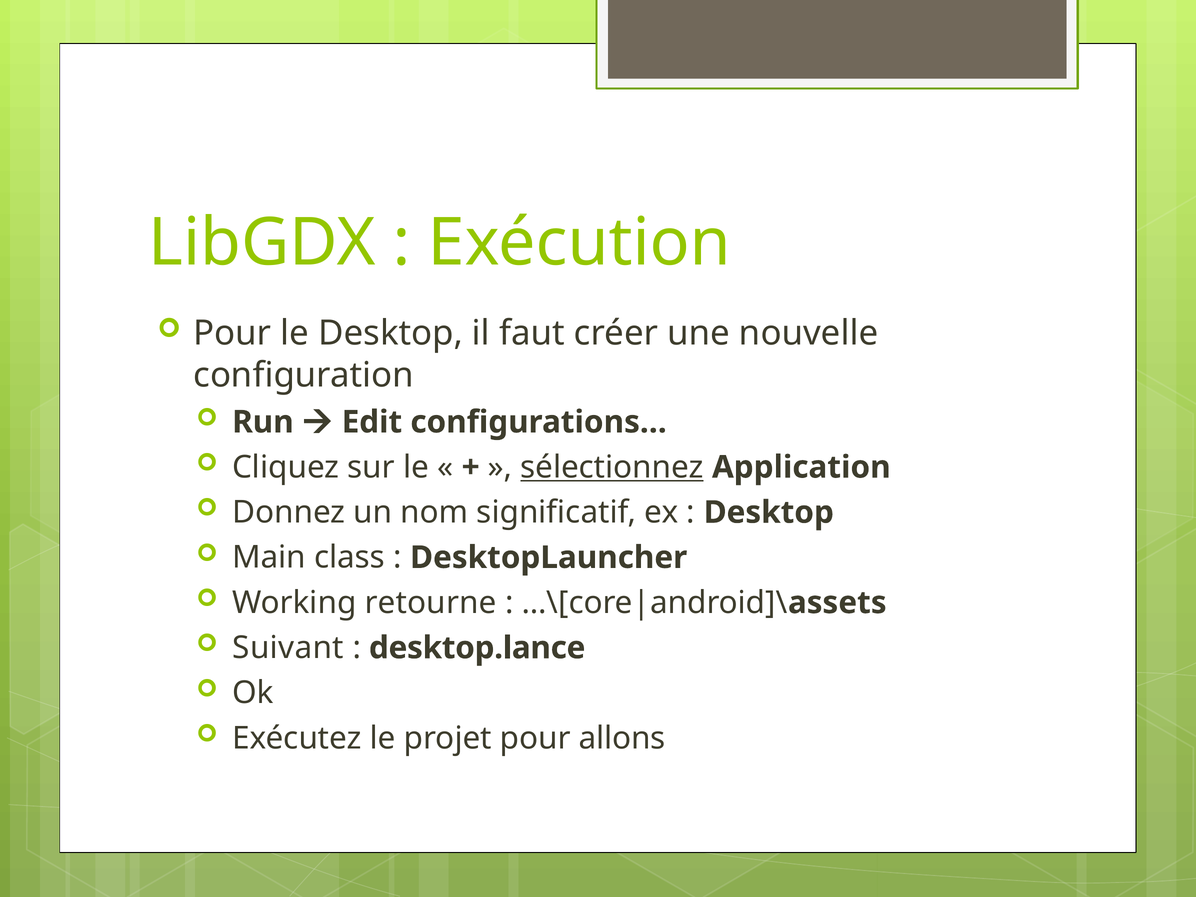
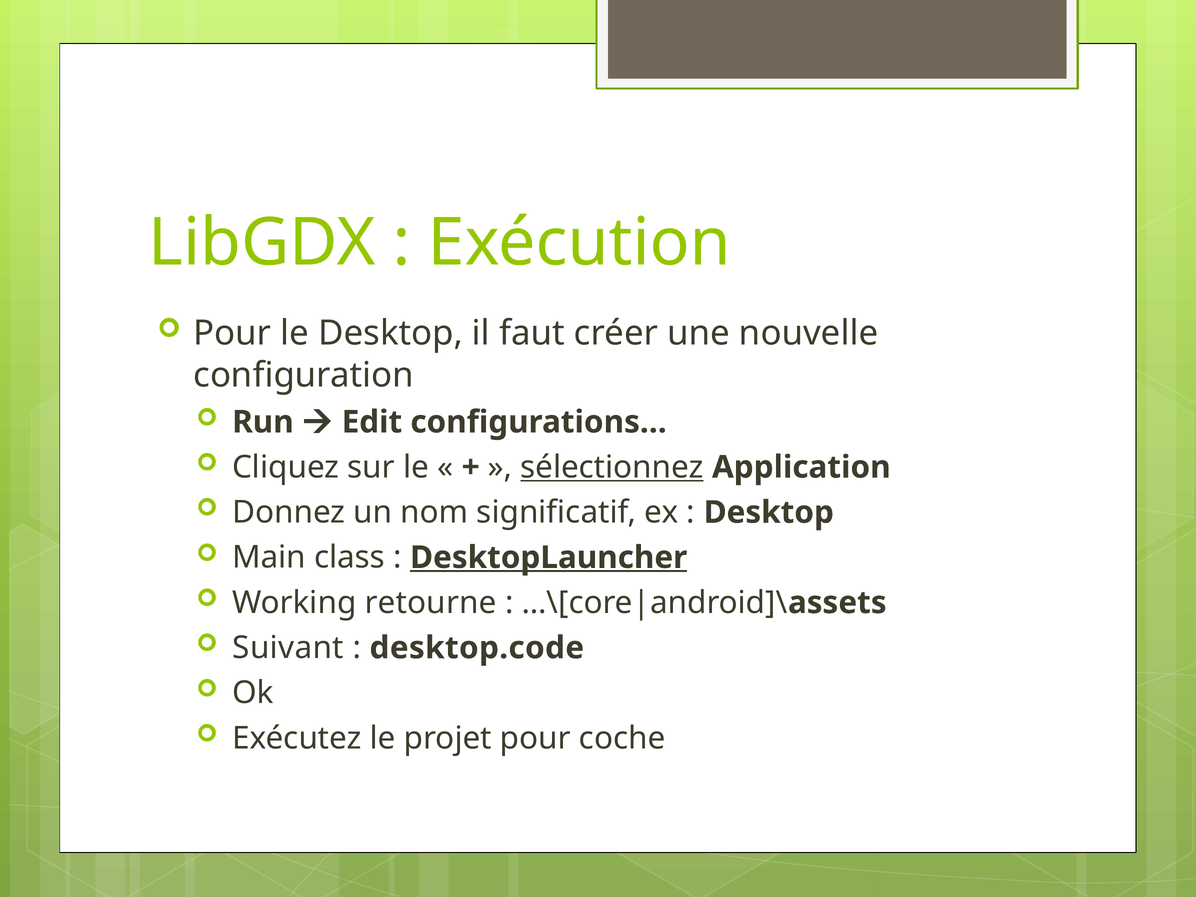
DesktopLauncher underline: none -> present
desktop.lance: desktop.lance -> desktop.code
allons: allons -> coche
